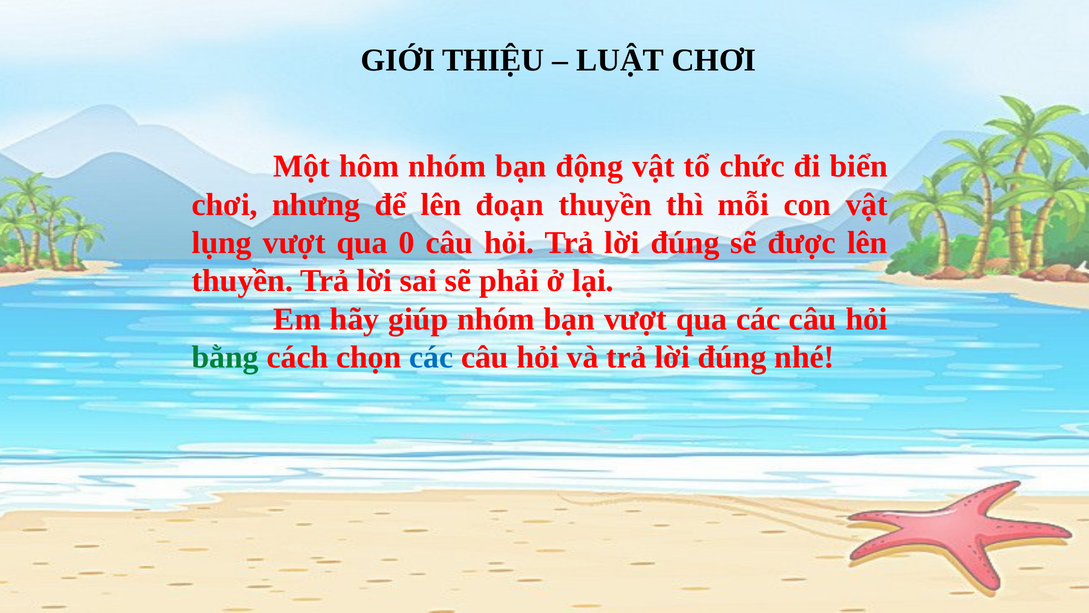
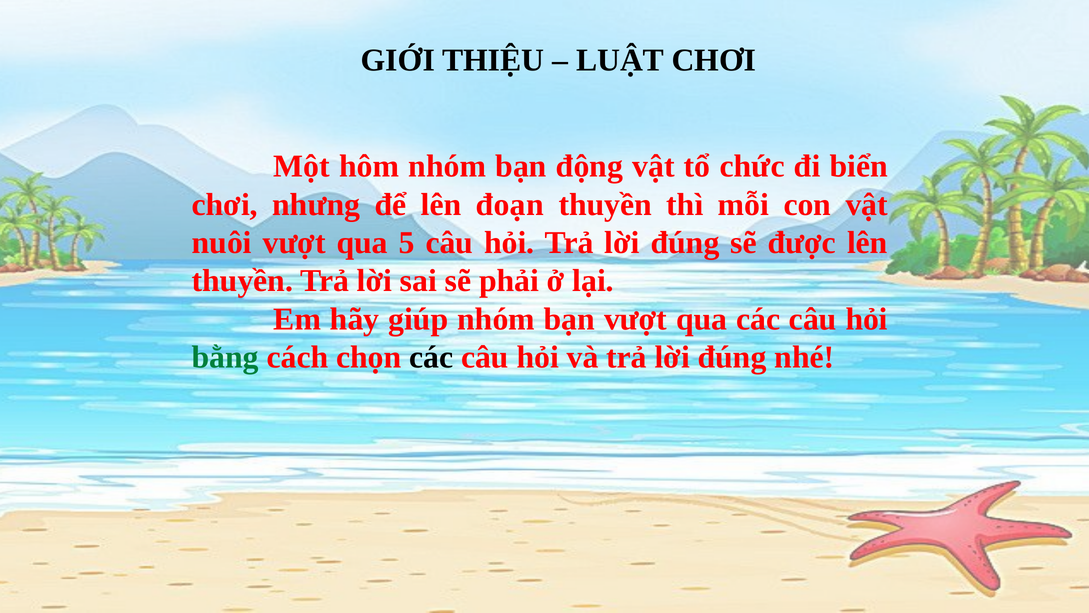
lụng: lụng -> nuôi
0: 0 -> 5
các at (431, 357) colour: blue -> black
